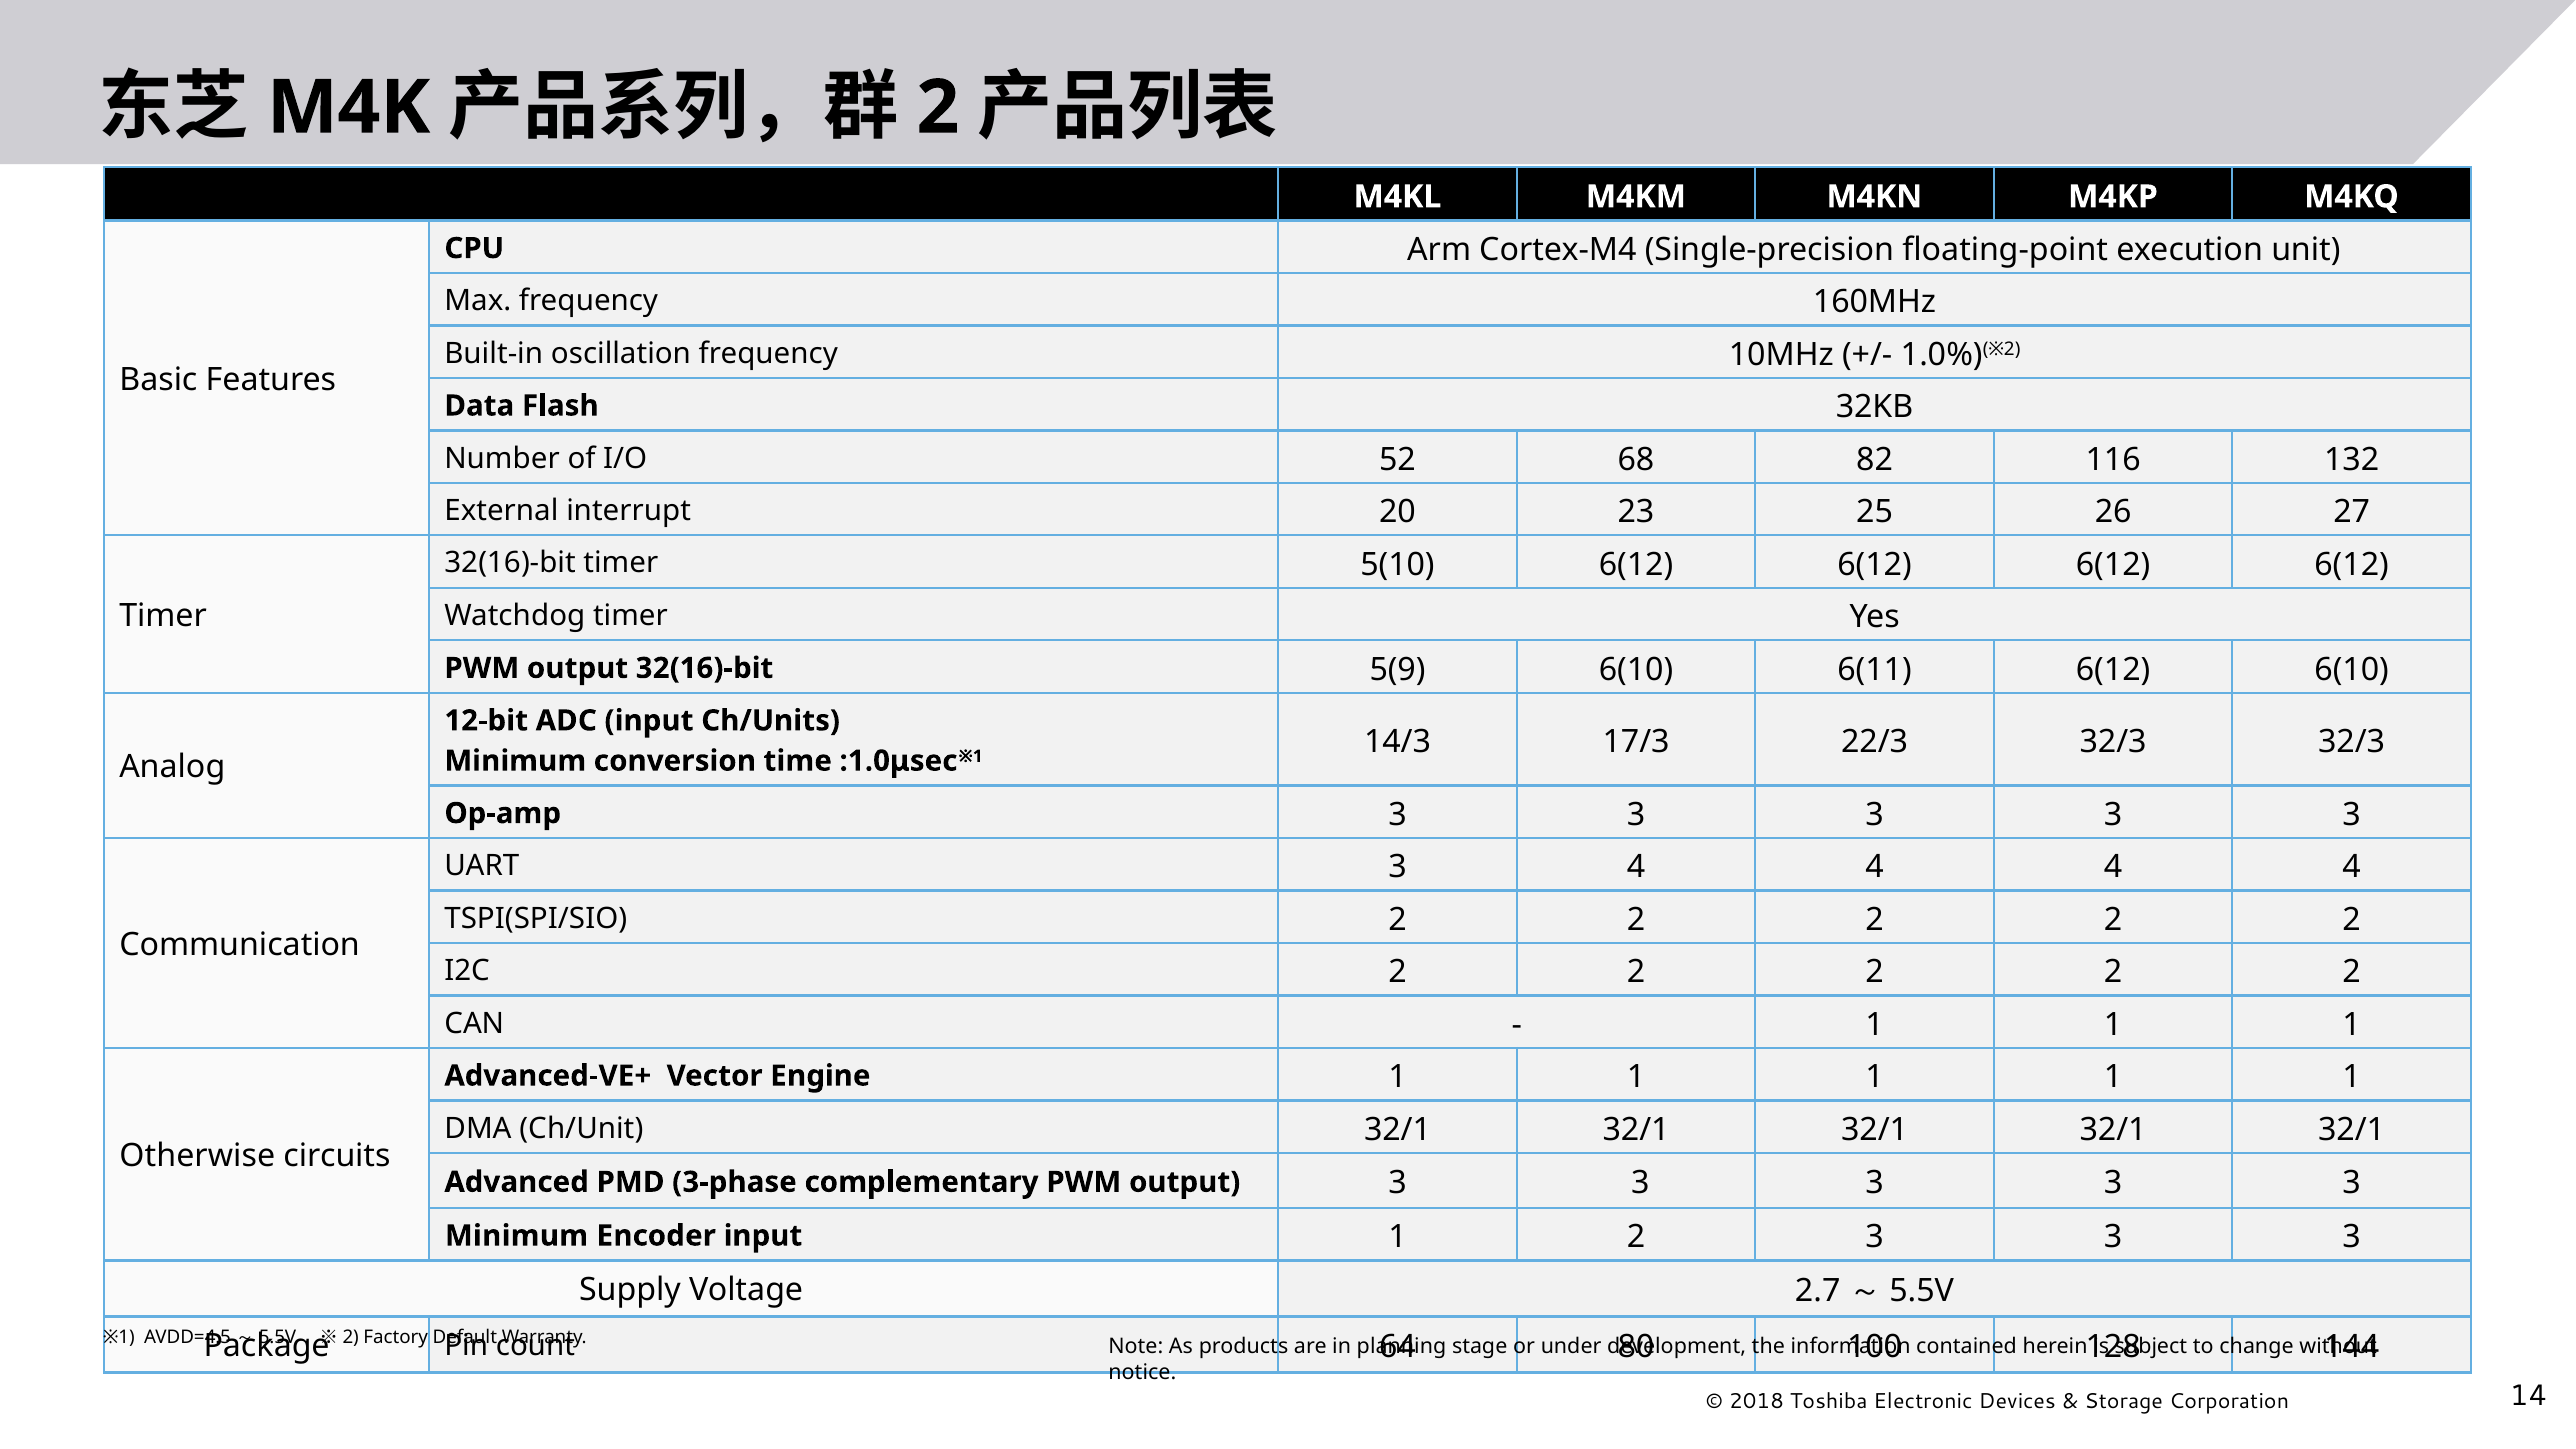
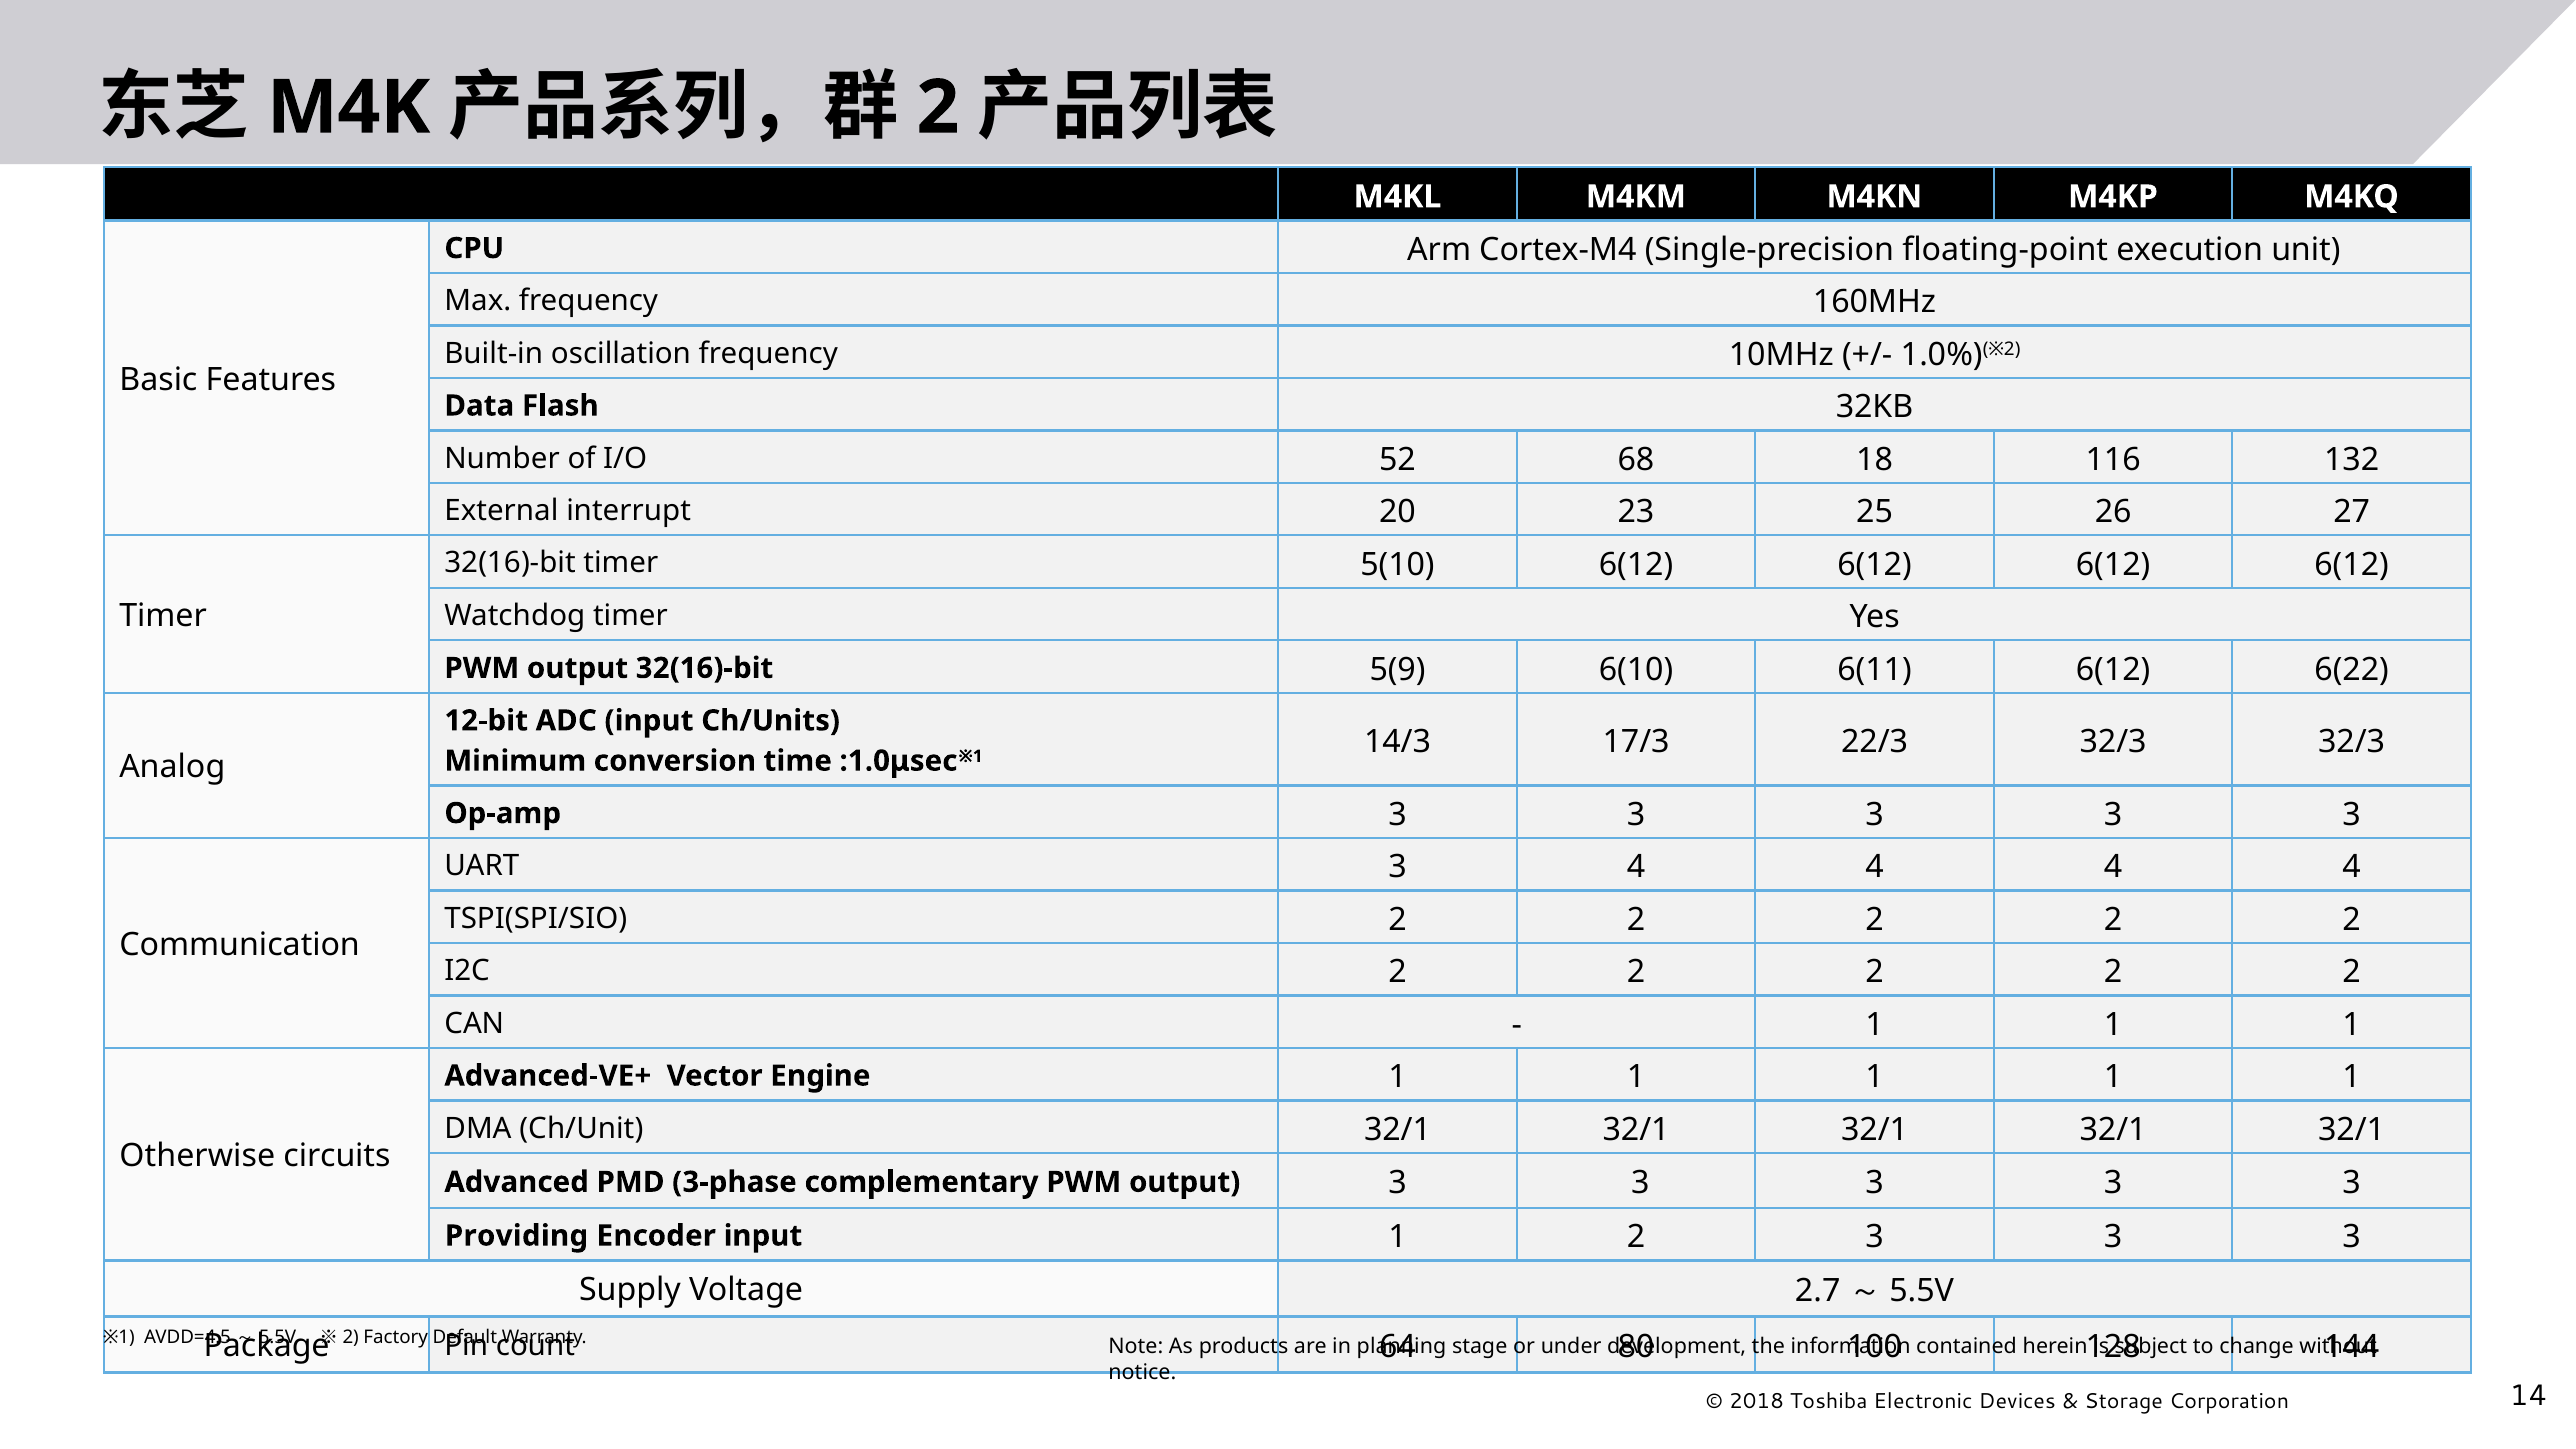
82: 82 -> 18
6(12 6(10: 6(10 -> 6(22
Minimum at (516, 1236): Minimum -> Providing
